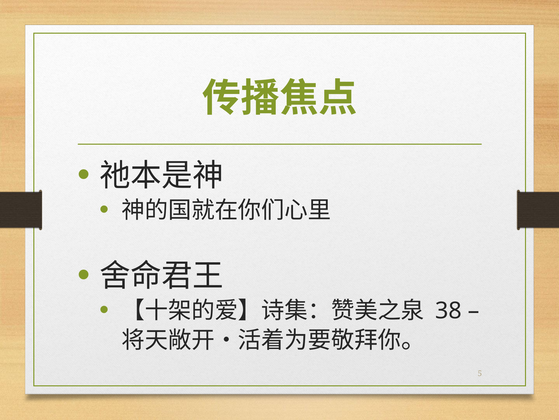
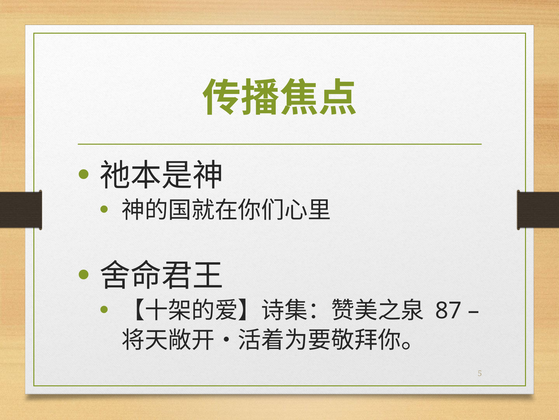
38: 38 -> 87
